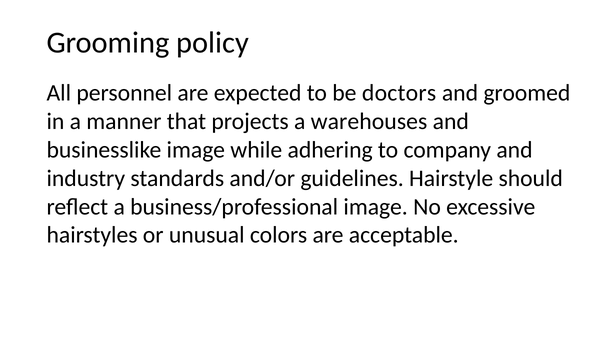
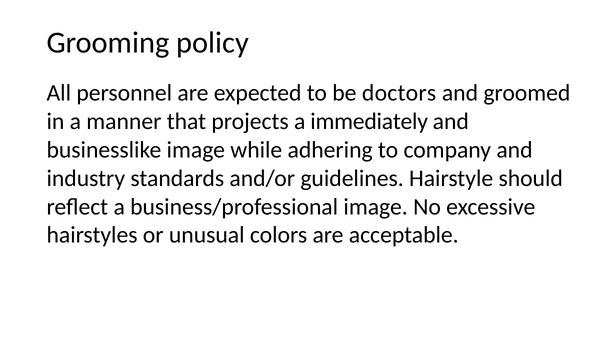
warehouses: warehouses -> immediately
